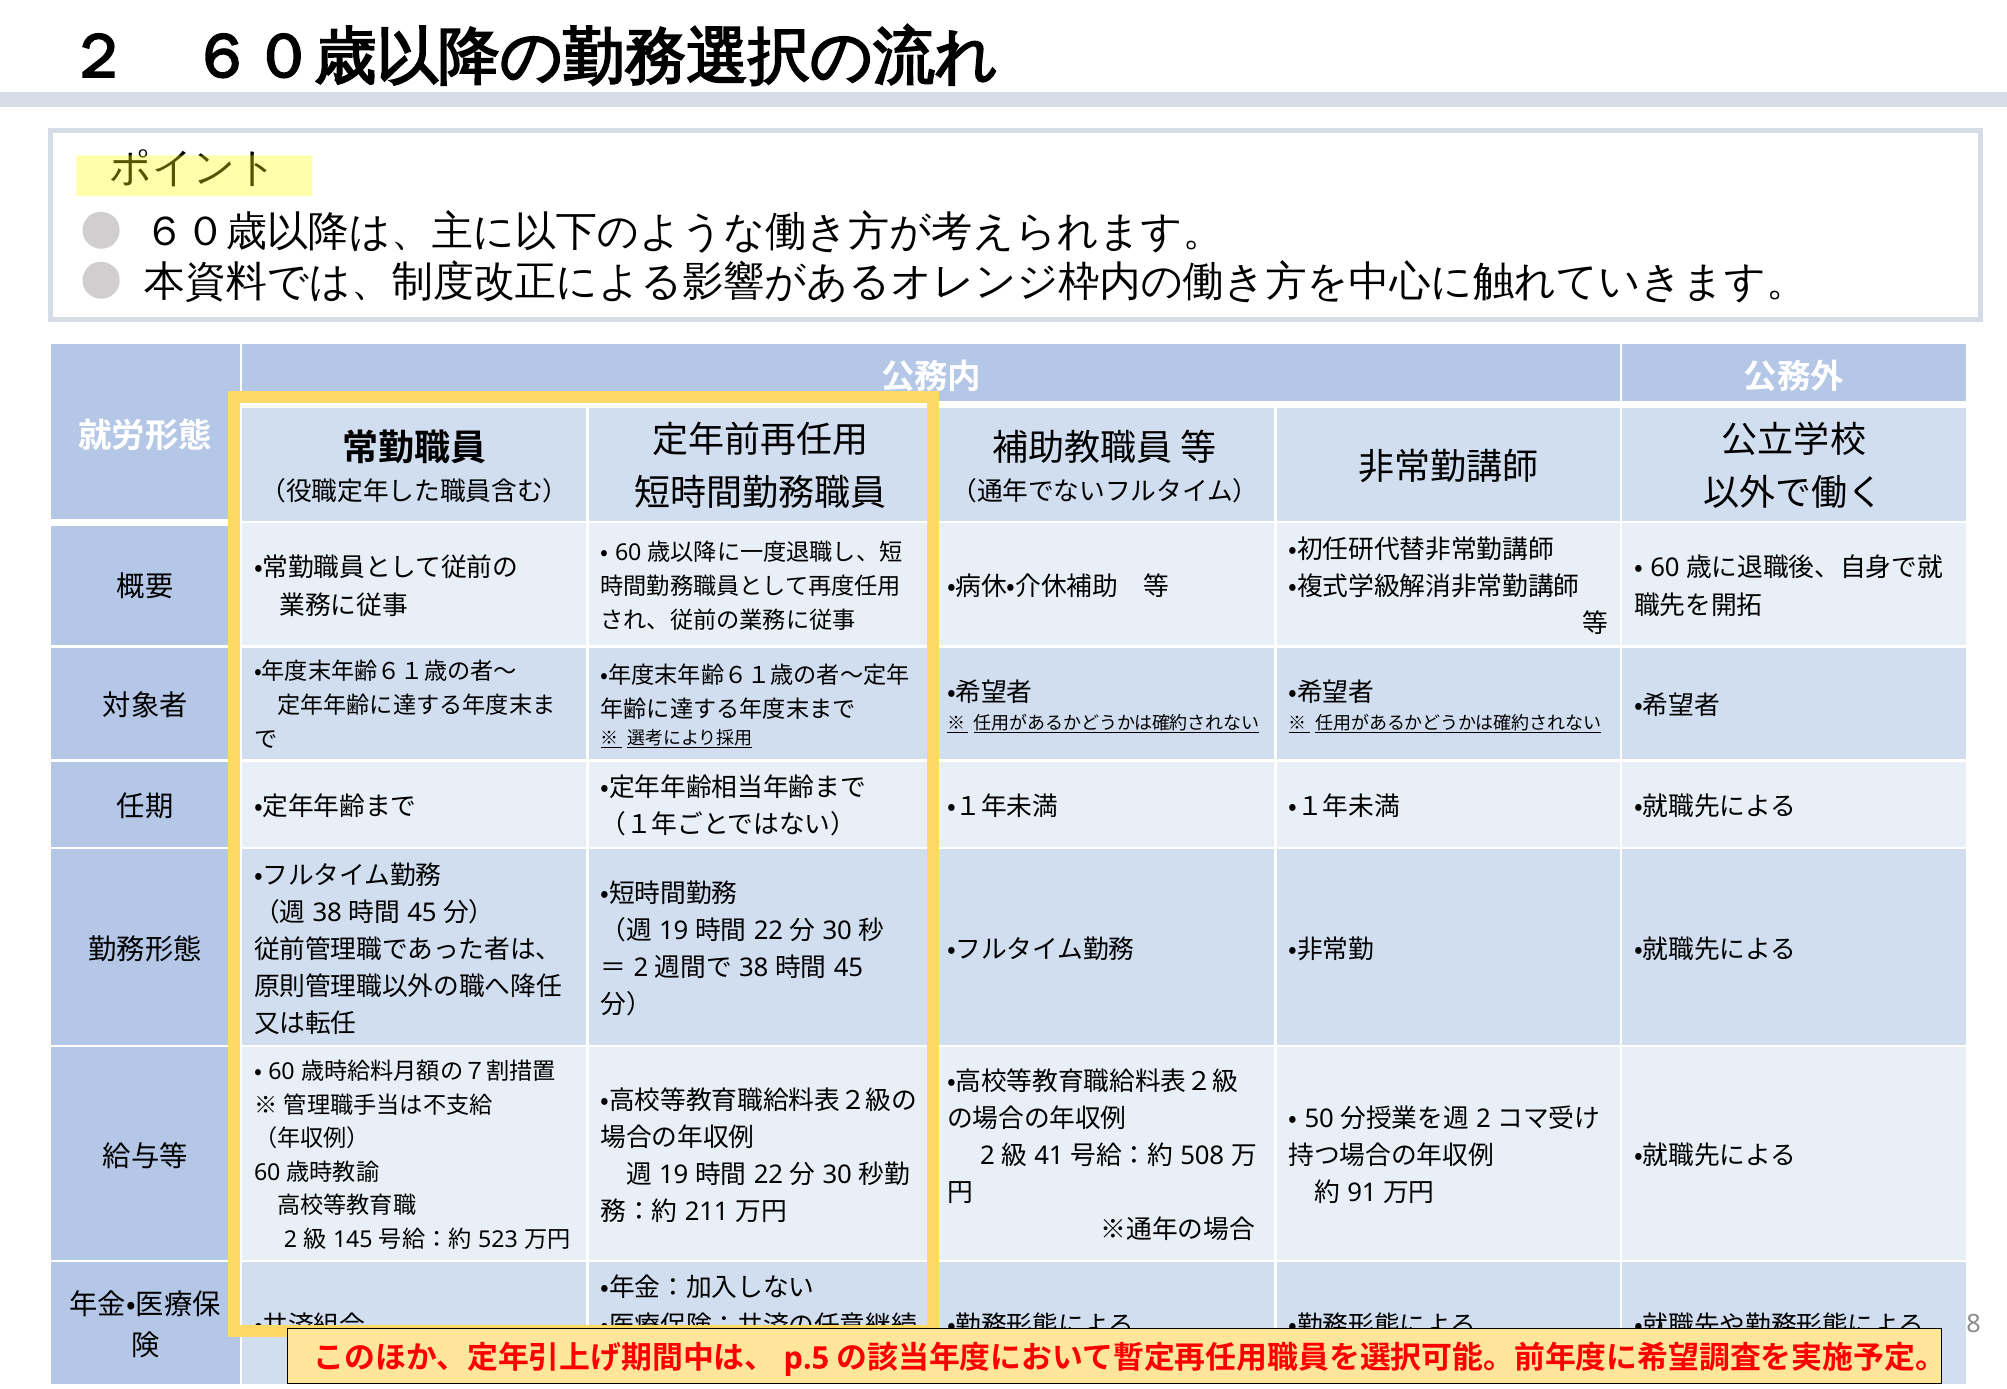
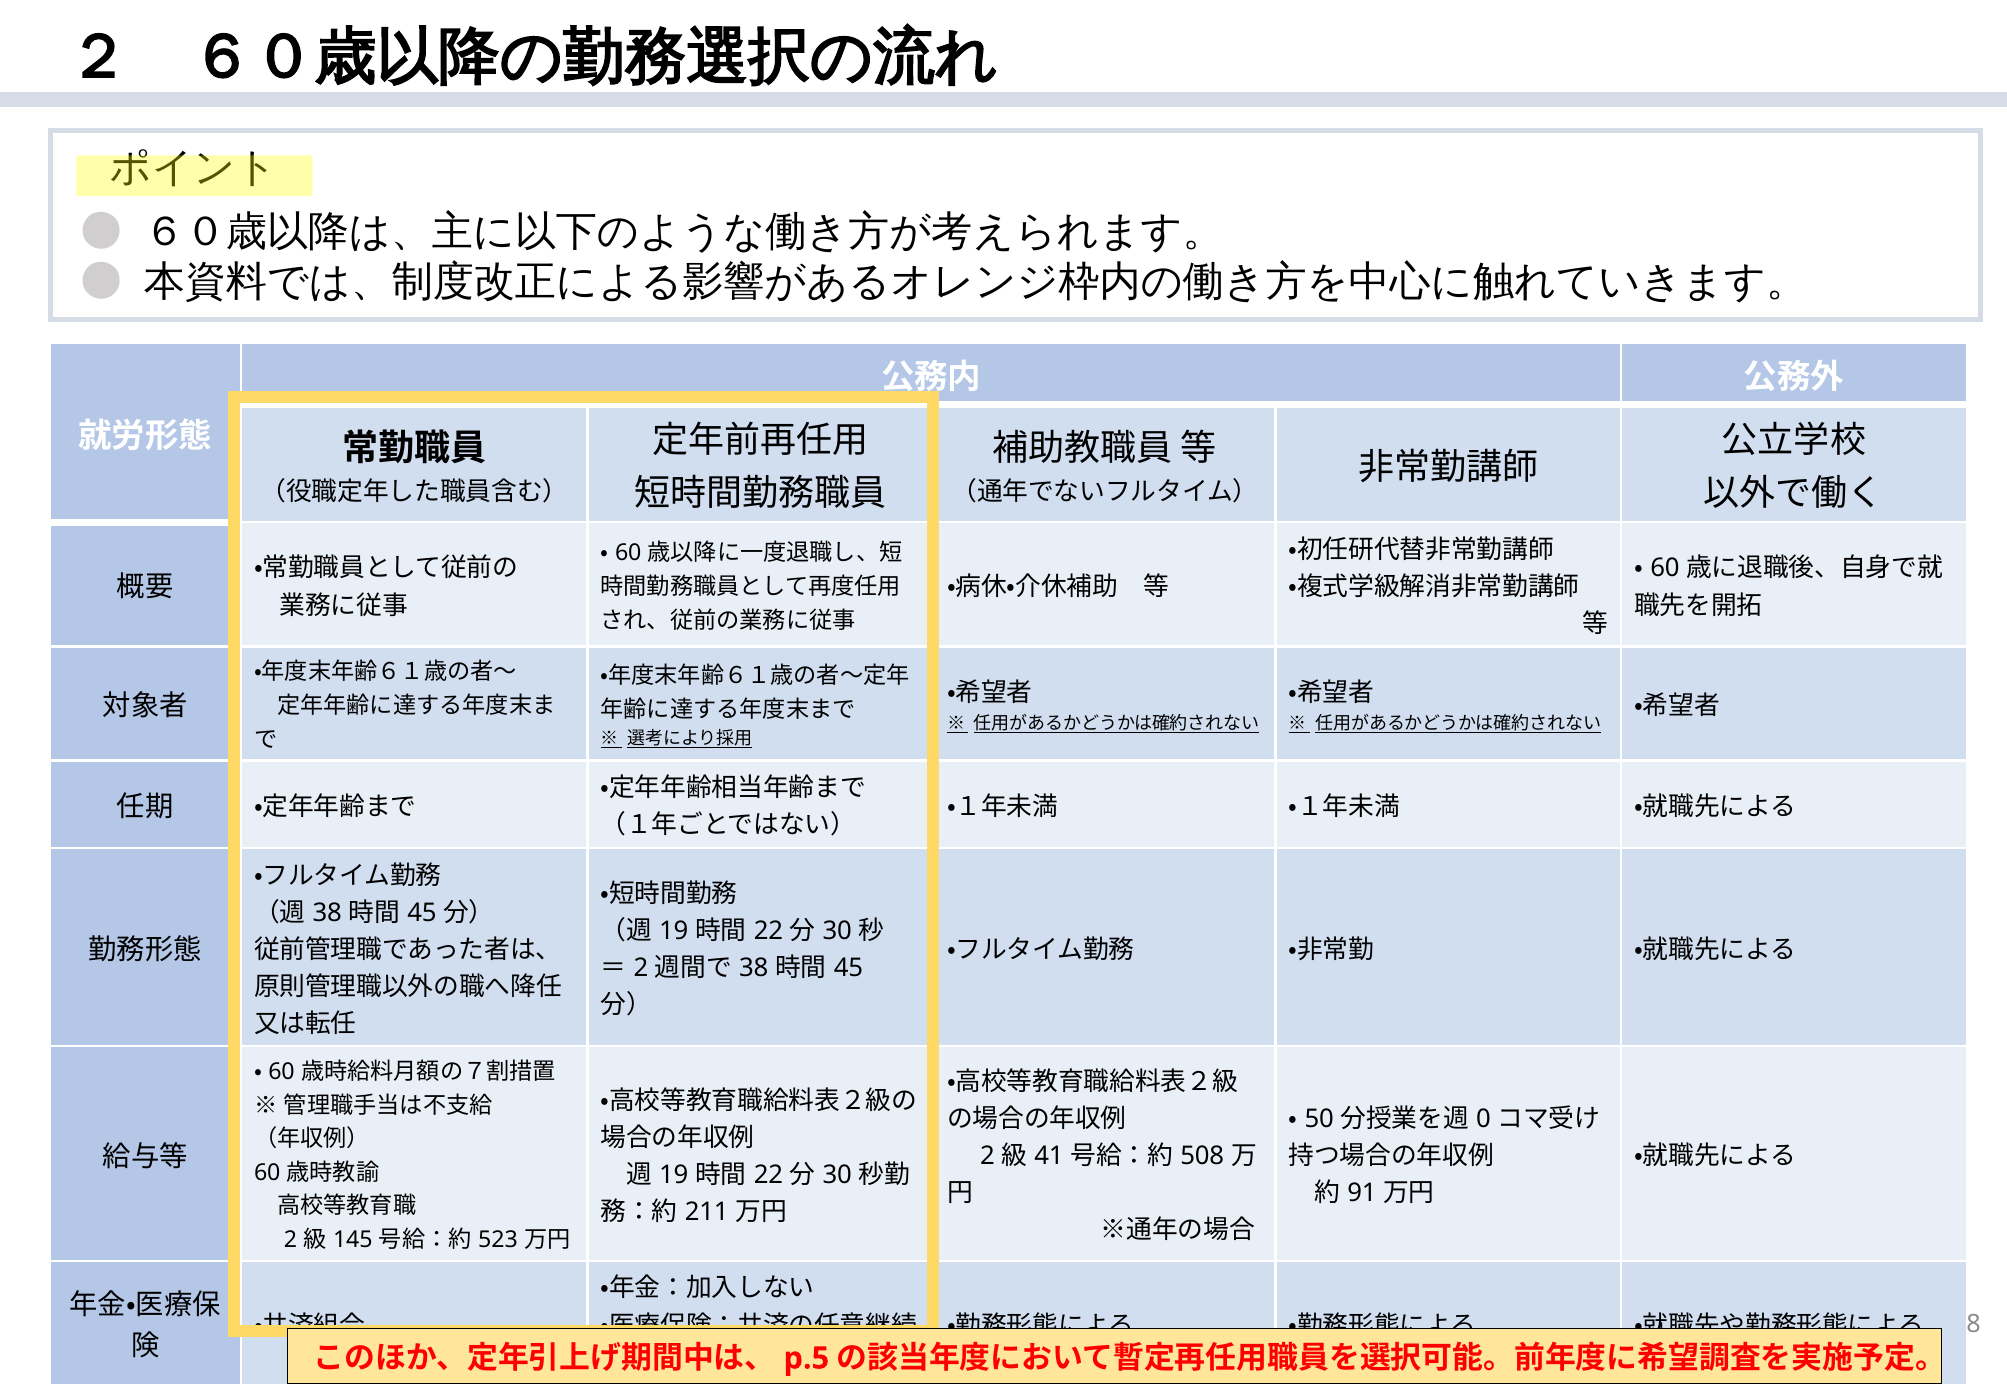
2 at (1484, 1119): 2 -> 0
